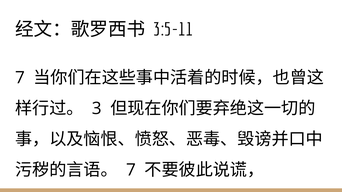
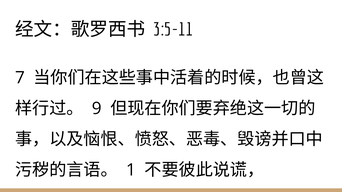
3: 3 -> 9
7 at (131, 170): 7 -> 1
